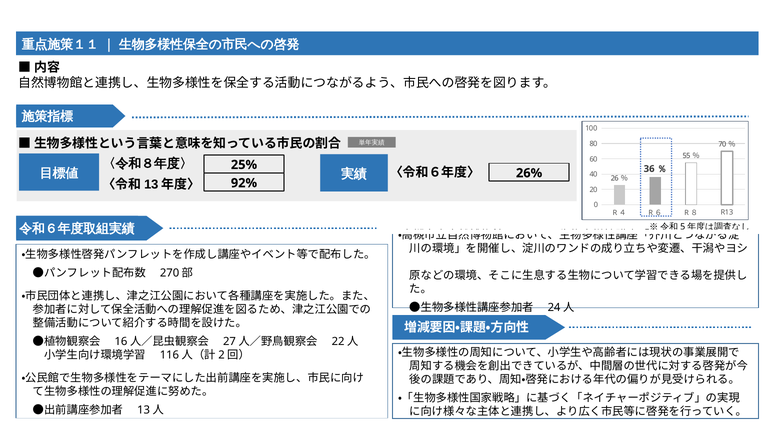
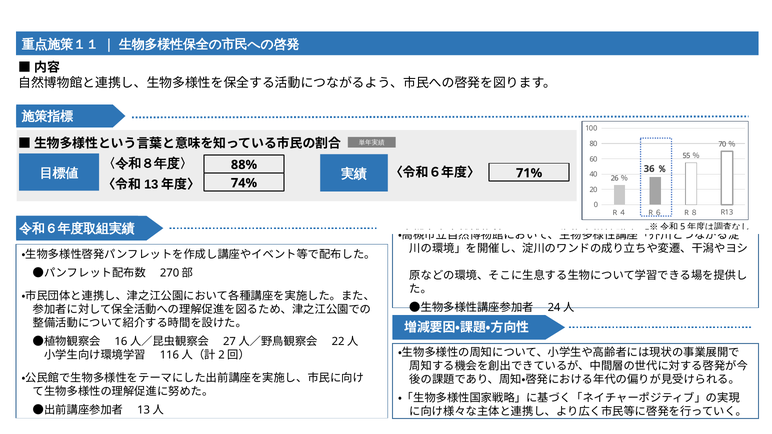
25%: 25% -> 88%
26%: 26% -> 71%
92%: 92% -> 74%
